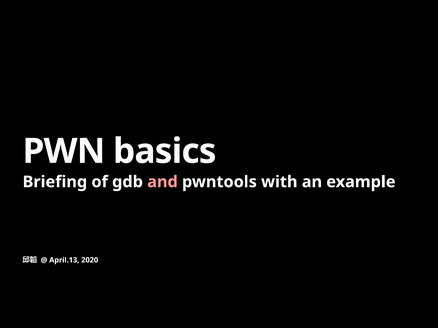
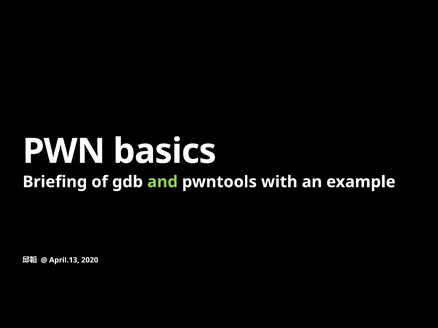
and colour: pink -> light green
